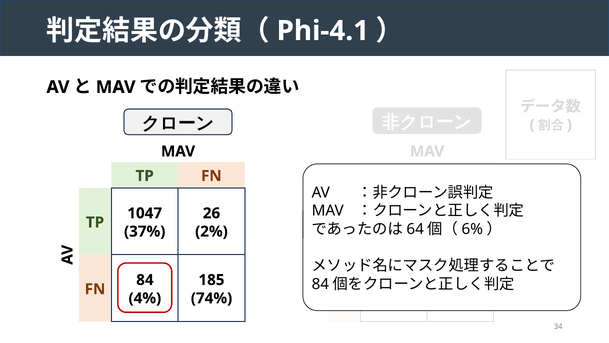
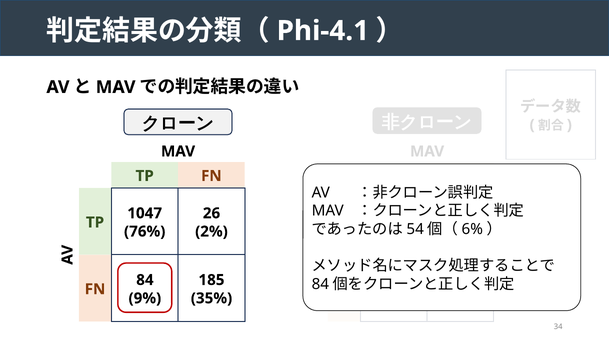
64: 64 -> 54
37%: 37% -> 76%
4%: 4% -> 9%
74%: 74% -> 35%
